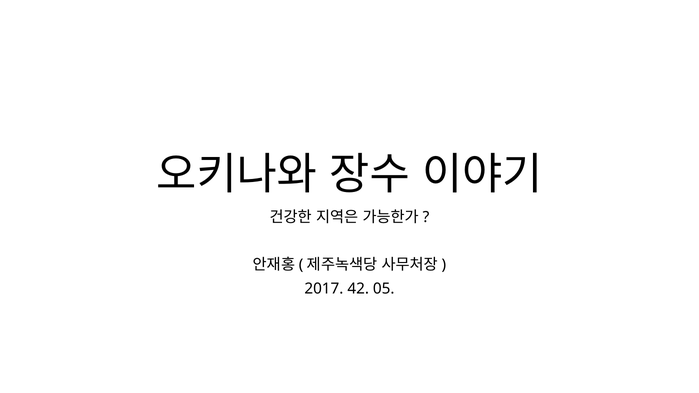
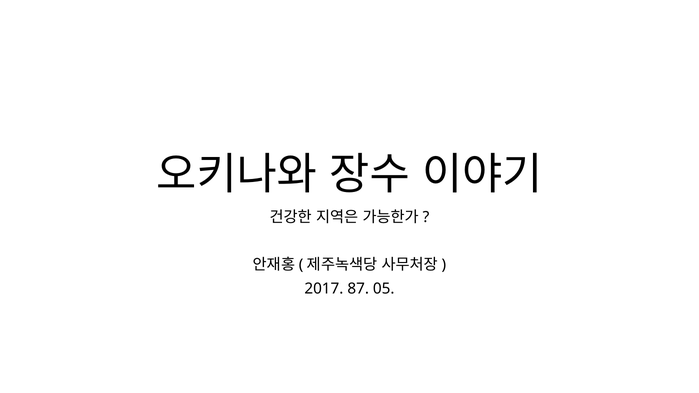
42: 42 -> 87
